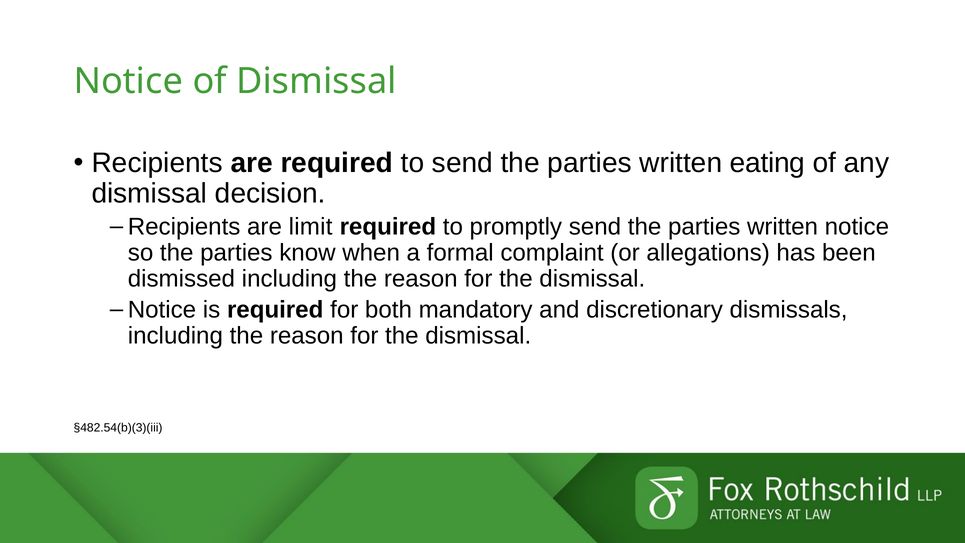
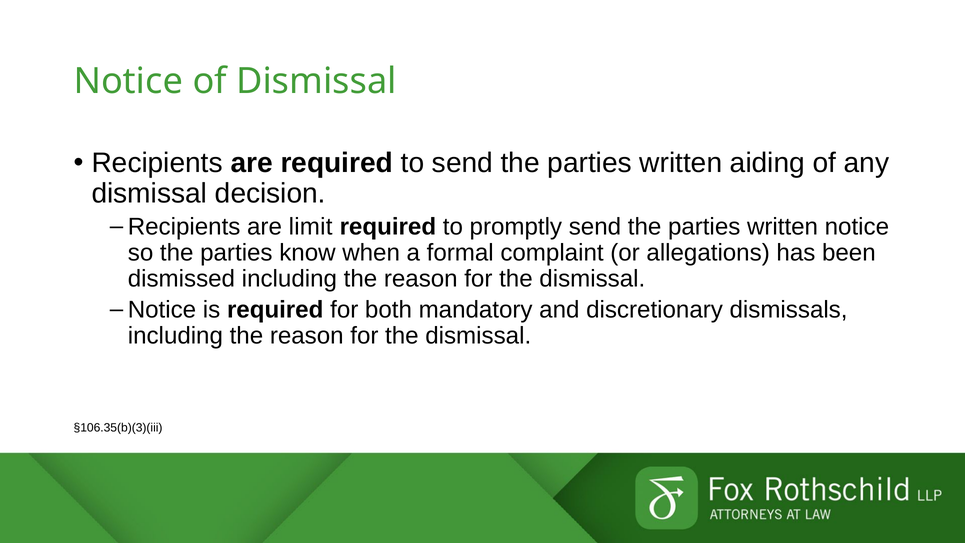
eating: eating -> aiding
§482.54(b)(3)(iii: §482.54(b)(3)(iii -> §106.35(b)(3)(iii
